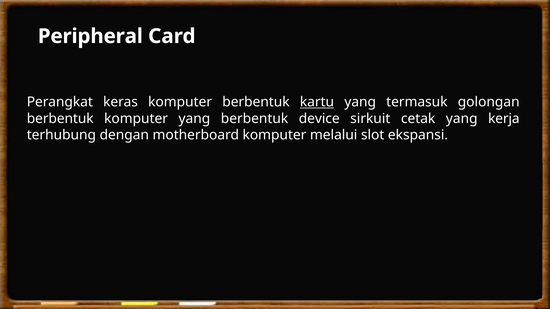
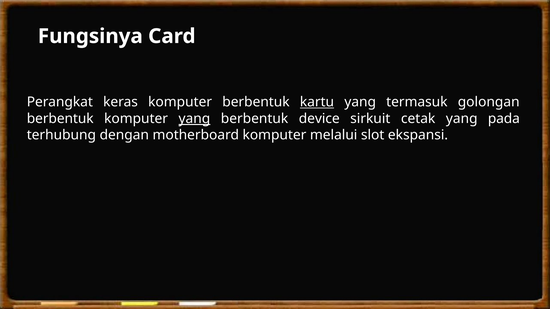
Peripheral: Peripheral -> Fungsinya
yang at (194, 119) underline: none -> present
kerja: kerja -> pada
